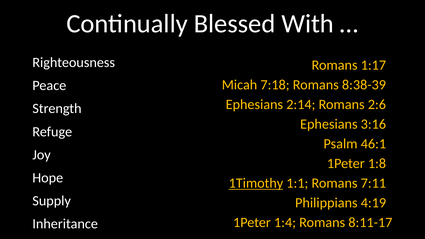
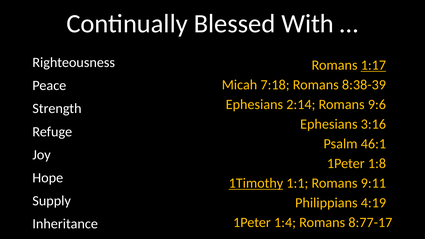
1:17 underline: none -> present
2:6: 2:6 -> 9:6
7:11: 7:11 -> 9:11
8:11-17: 8:11-17 -> 8:77-17
